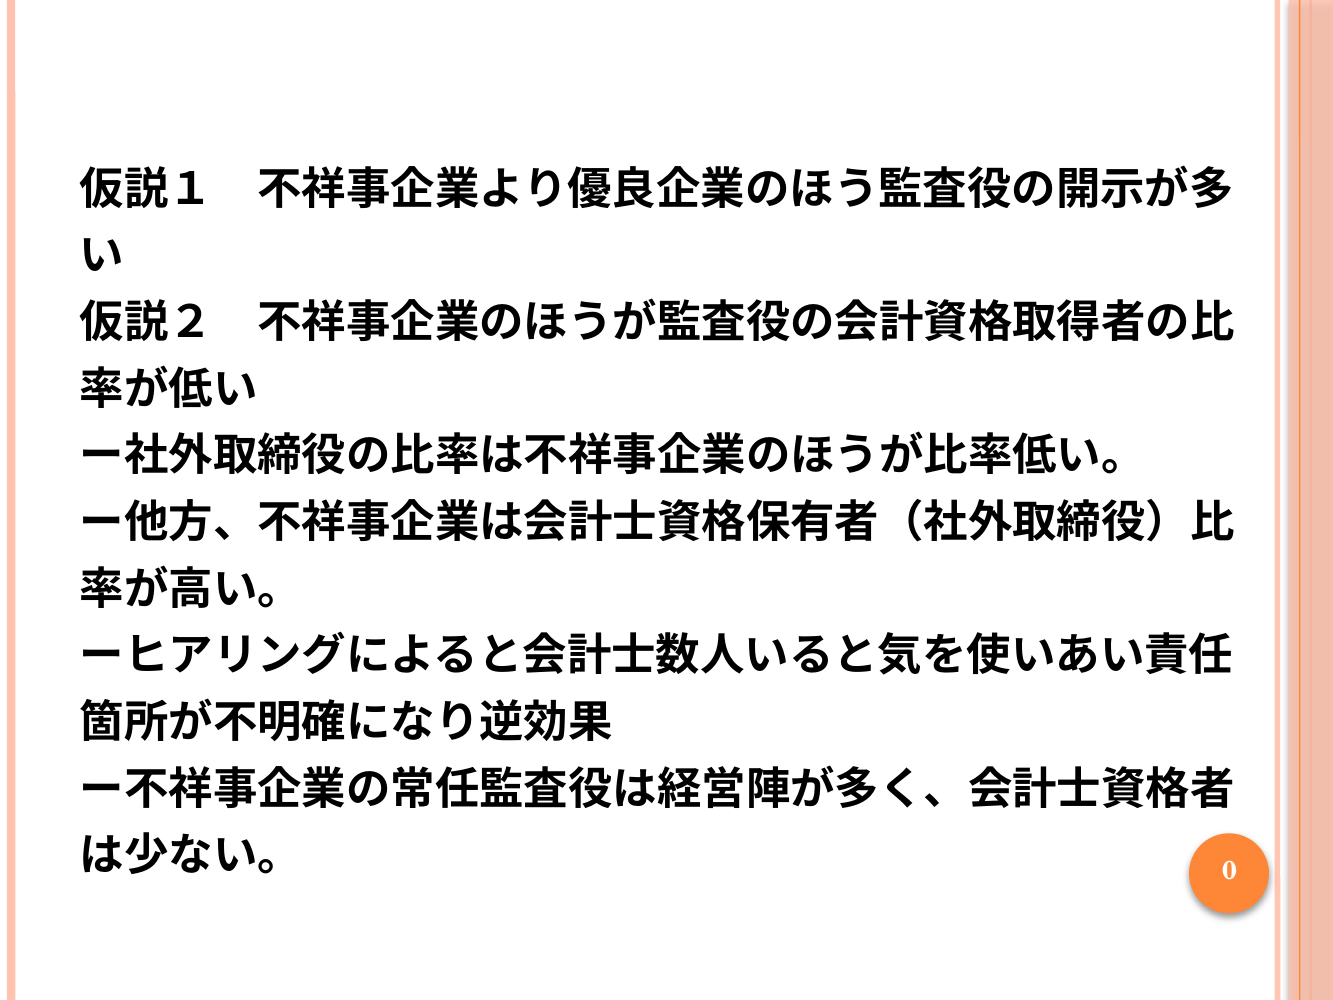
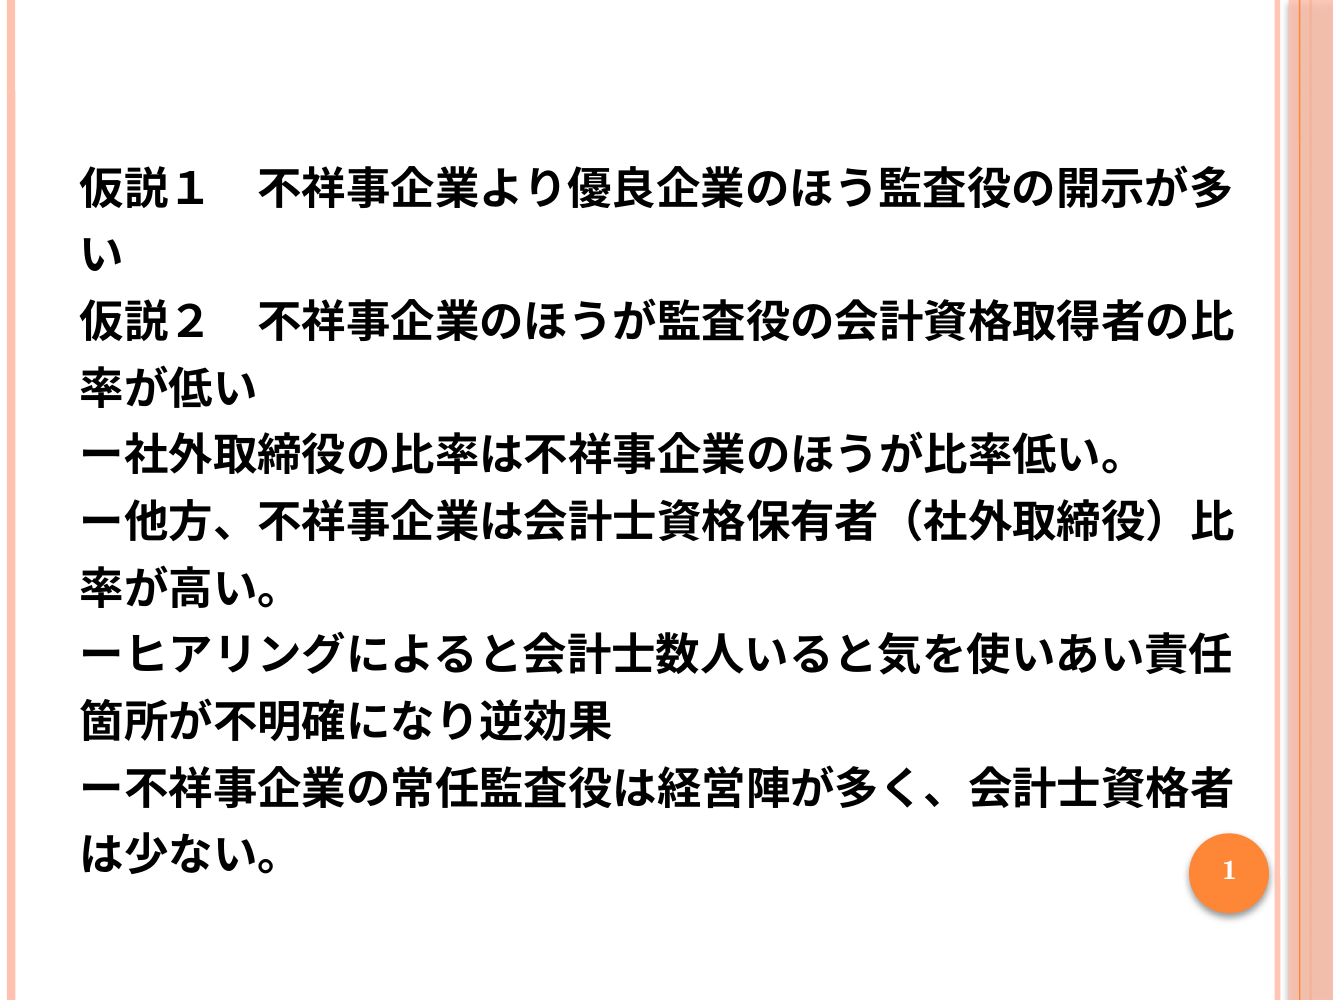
0: 0 -> 1
